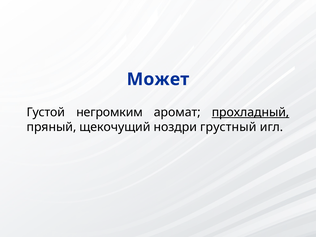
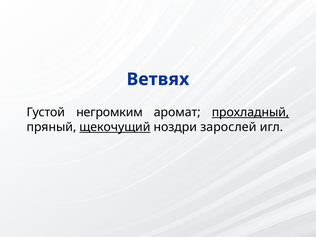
Может: Может -> Ветвях
щекочущий underline: none -> present
грустный: грустный -> зарослей
